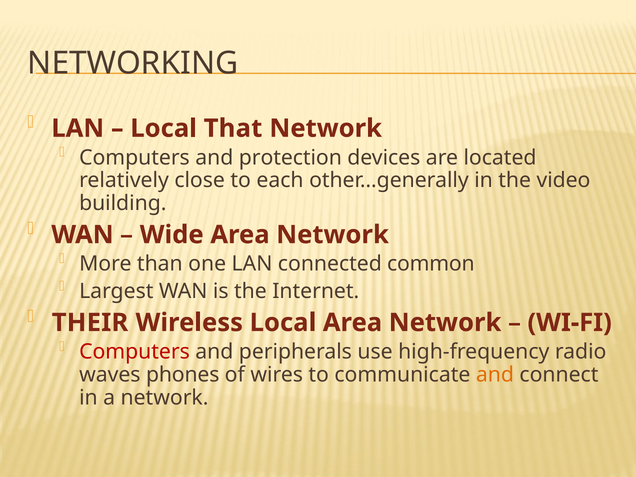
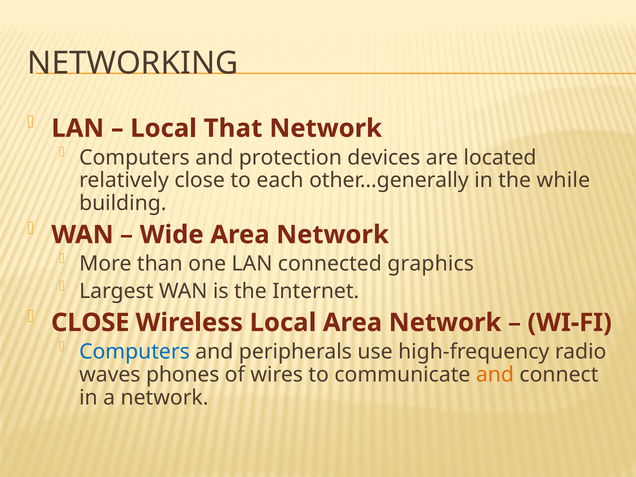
video: video -> while
common: common -> graphics
THEIR at (90, 323): THEIR -> CLOSE
Computers at (134, 352) colour: red -> blue
